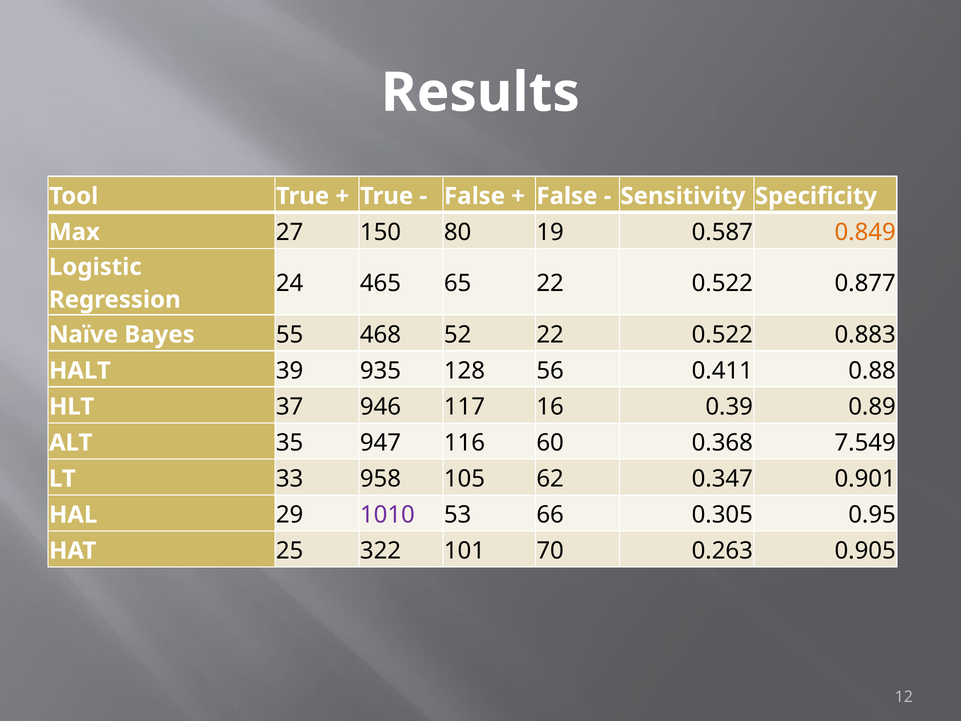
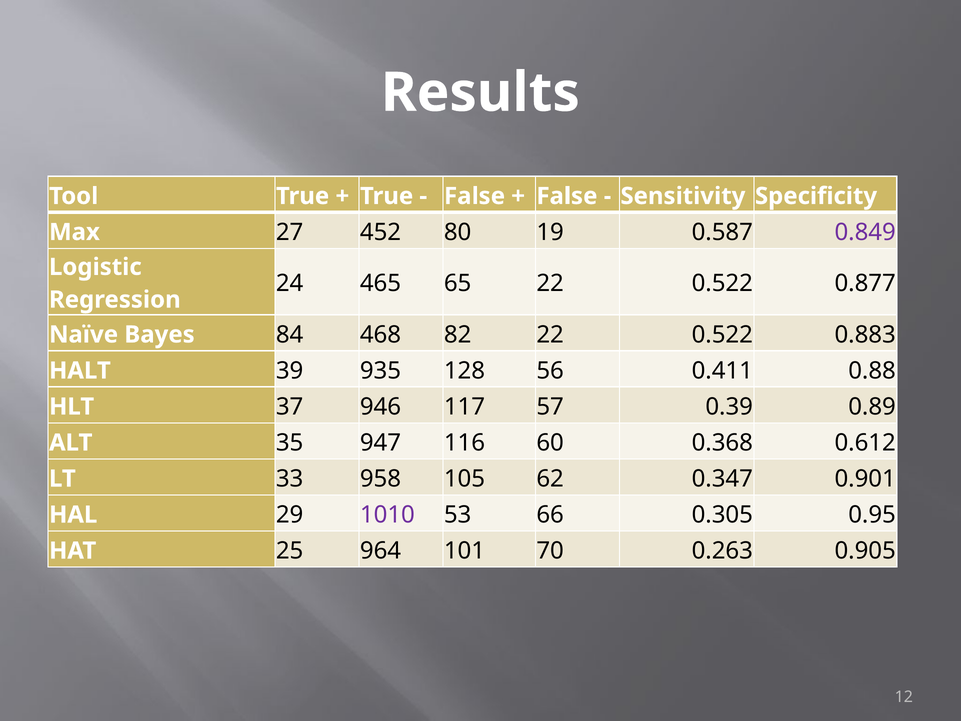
150: 150 -> 452
0.849 colour: orange -> purple
55: 55 -> 84
52: 52 -> 82
16: 16 -> 57
7.549: 7.549 -> 0.612
322: 322 -> 964
